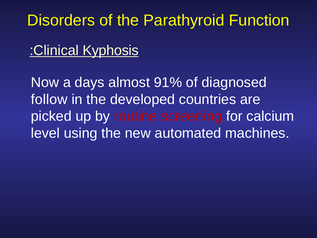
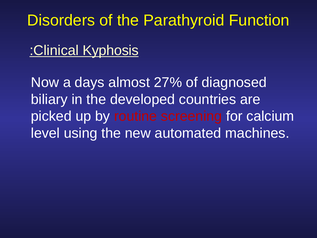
91%: 91% -> 27%
follow: follow -> biliary
